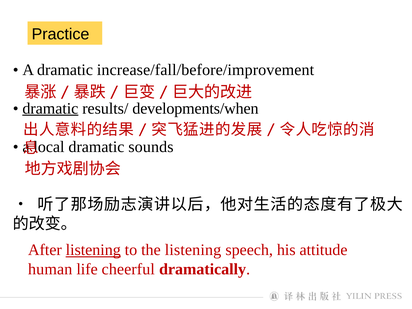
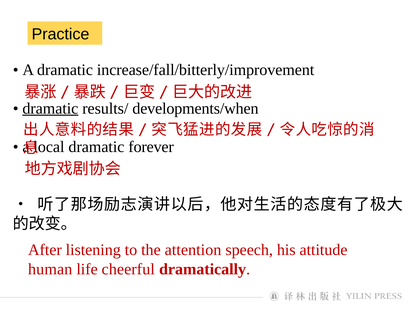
increase/fall/before/improvement: increase/fall/before/improvement -> increase/fall/bitterly/improvement
sounds: sounds -> forever
listening at (93, 250) underline: present -> none
the listening: listening -> attention
